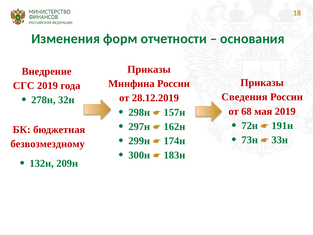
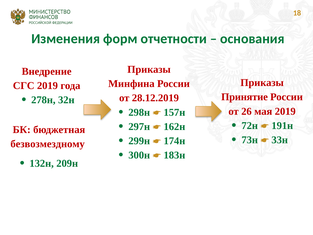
Сведения: Сведения -> Принятие
68: 68 -> 26
